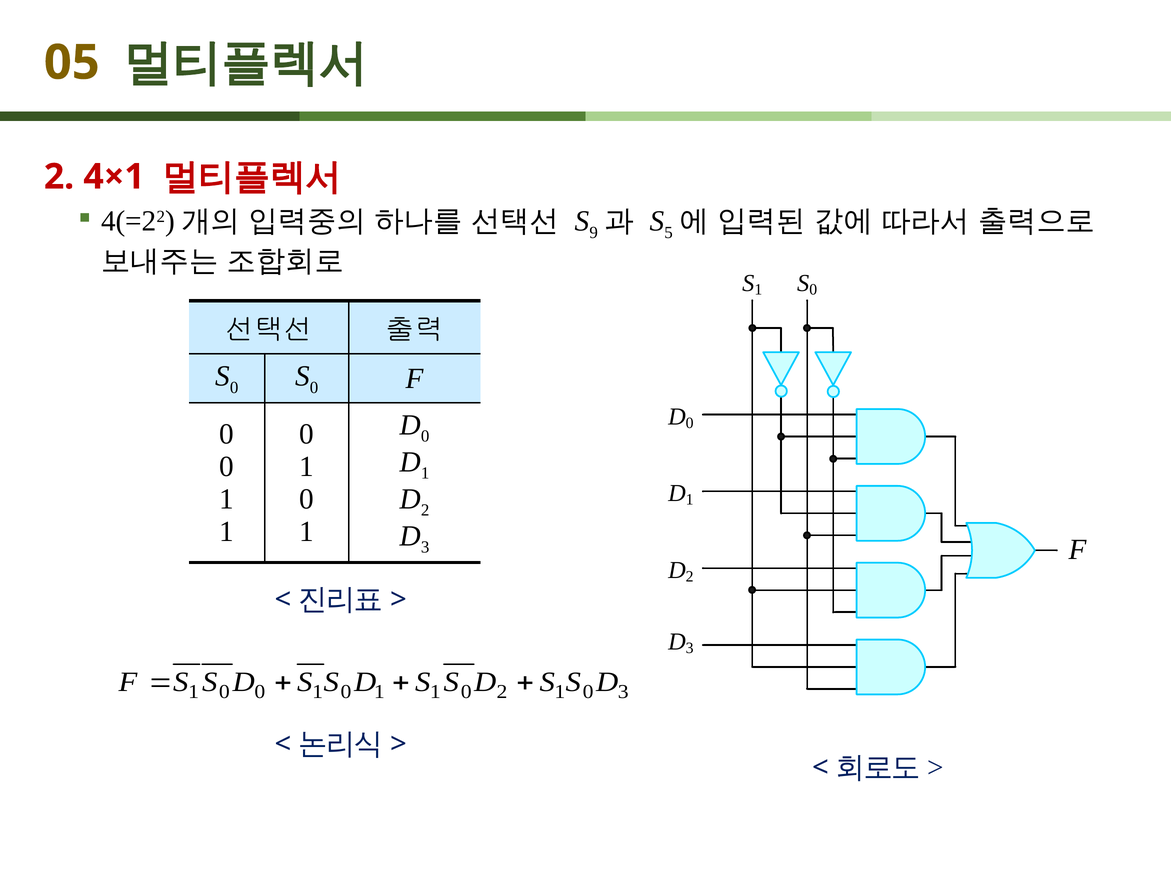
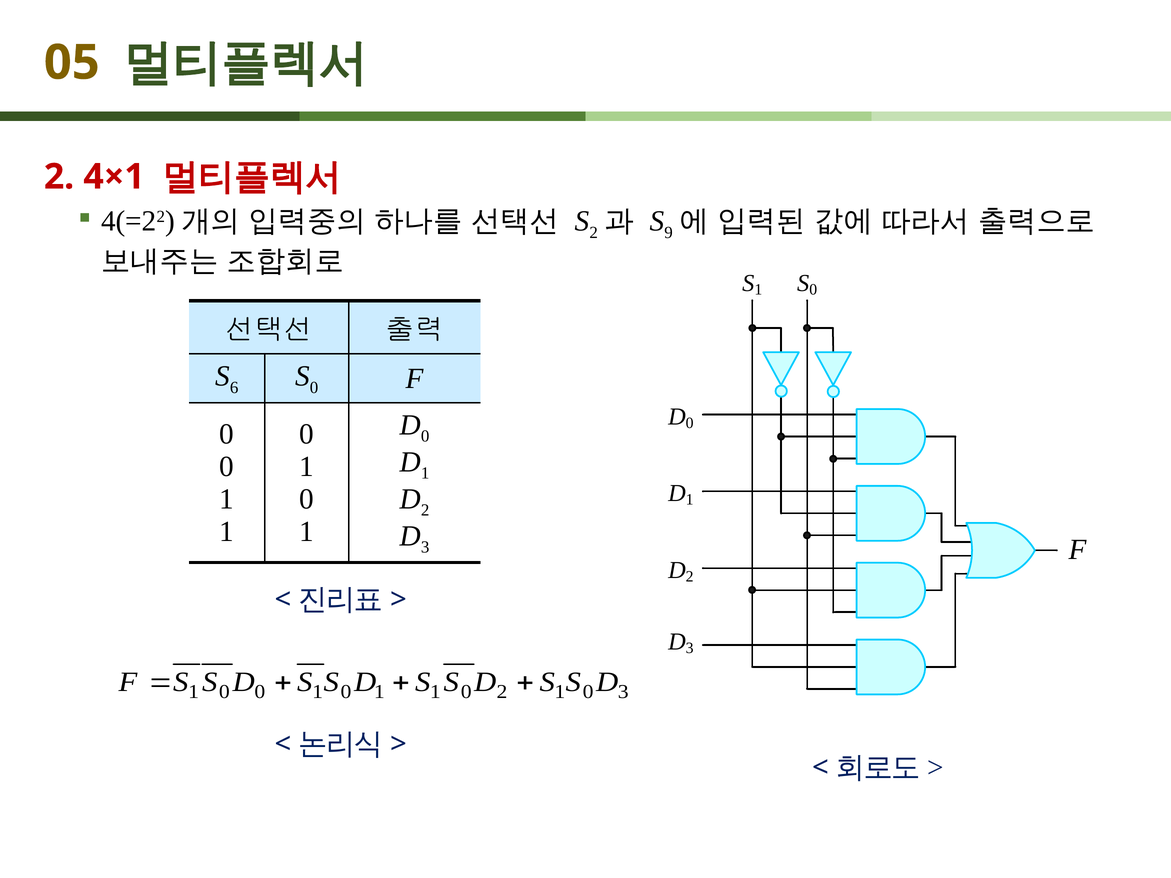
9 at (594, 233): 9 -> 2
5: 5 -> 9
0 at (234, 388): 0 -> 6
